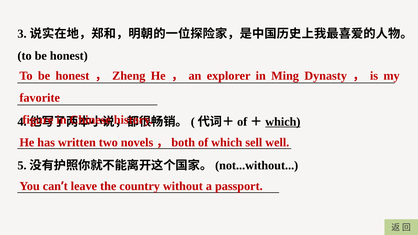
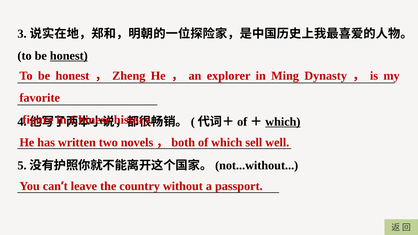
honest at (69, 56) underline: none -> present
